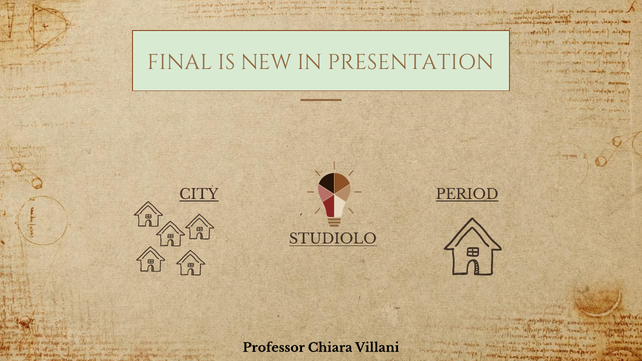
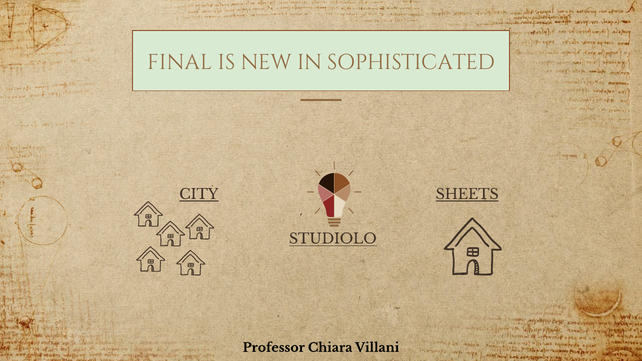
PRESENTATION: PRESENTATION -> SOPHISTICATED
PERIOD: PERIOD -> SHEETS
